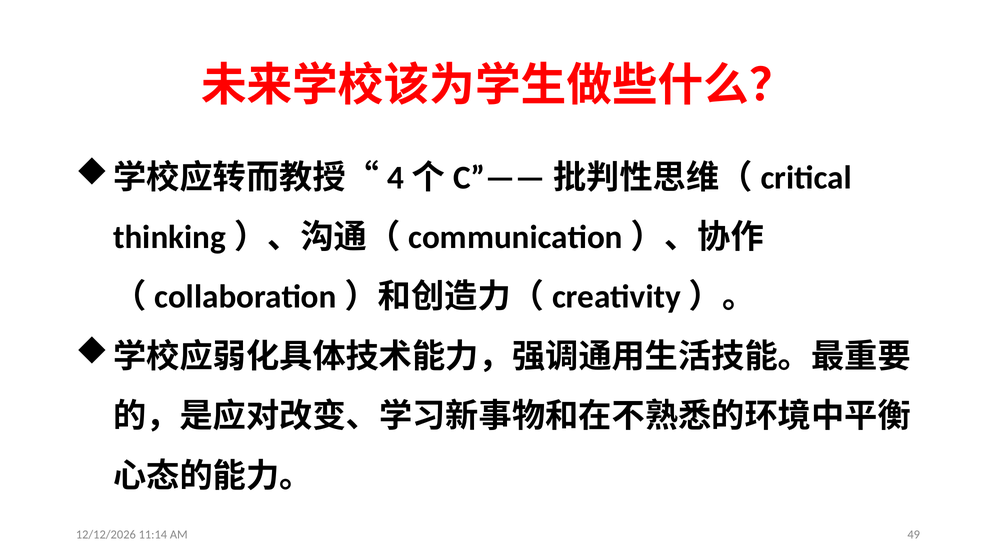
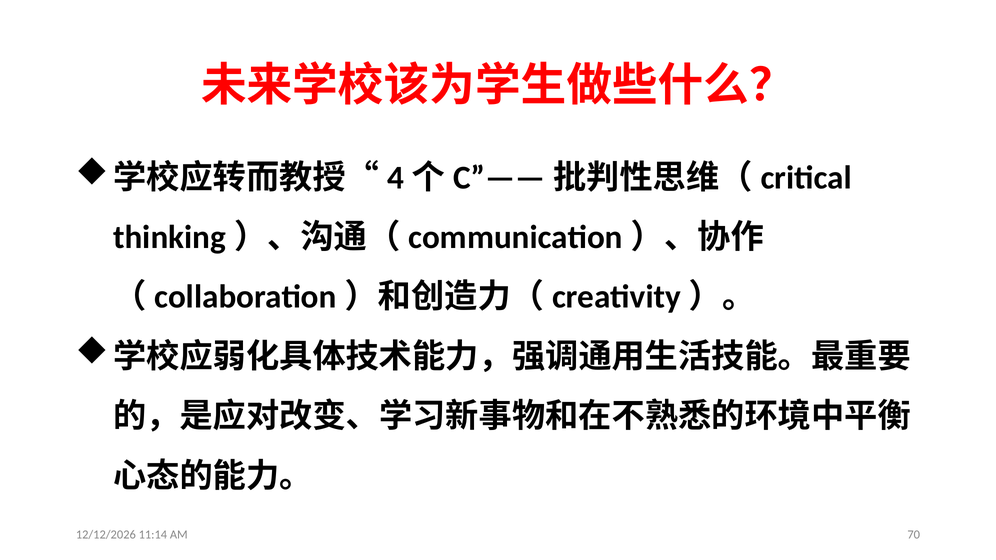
49: 49 -> 70
